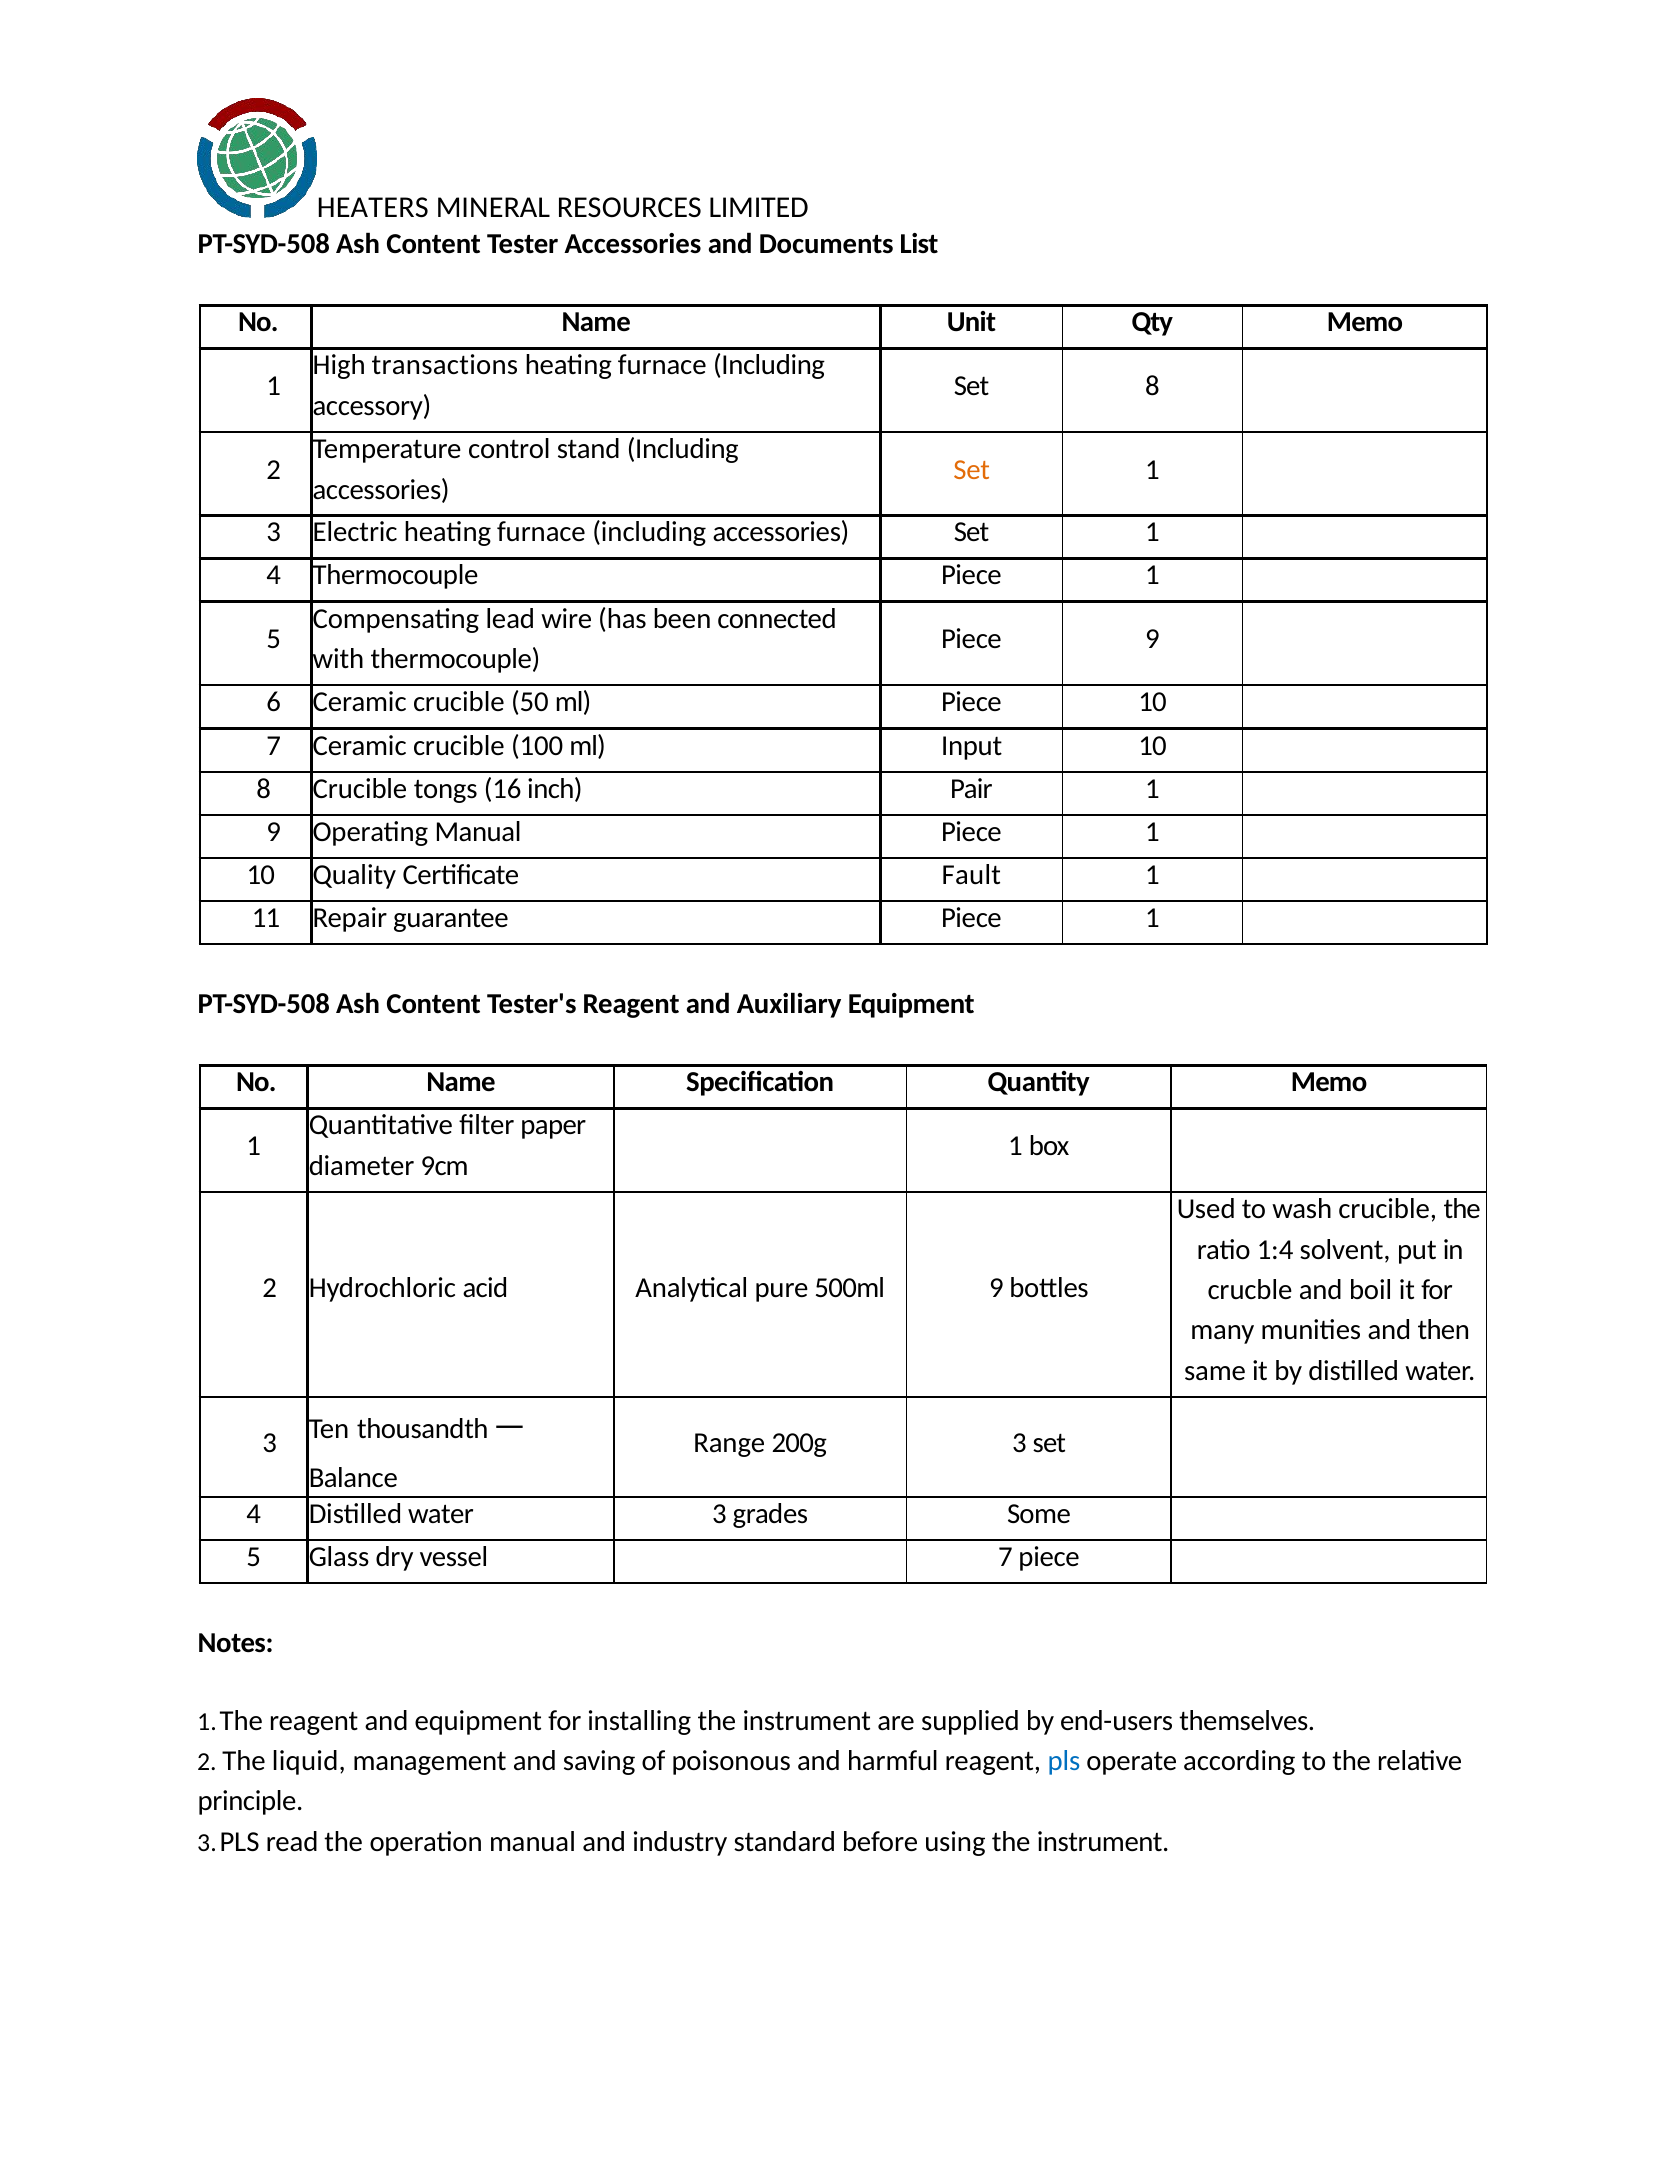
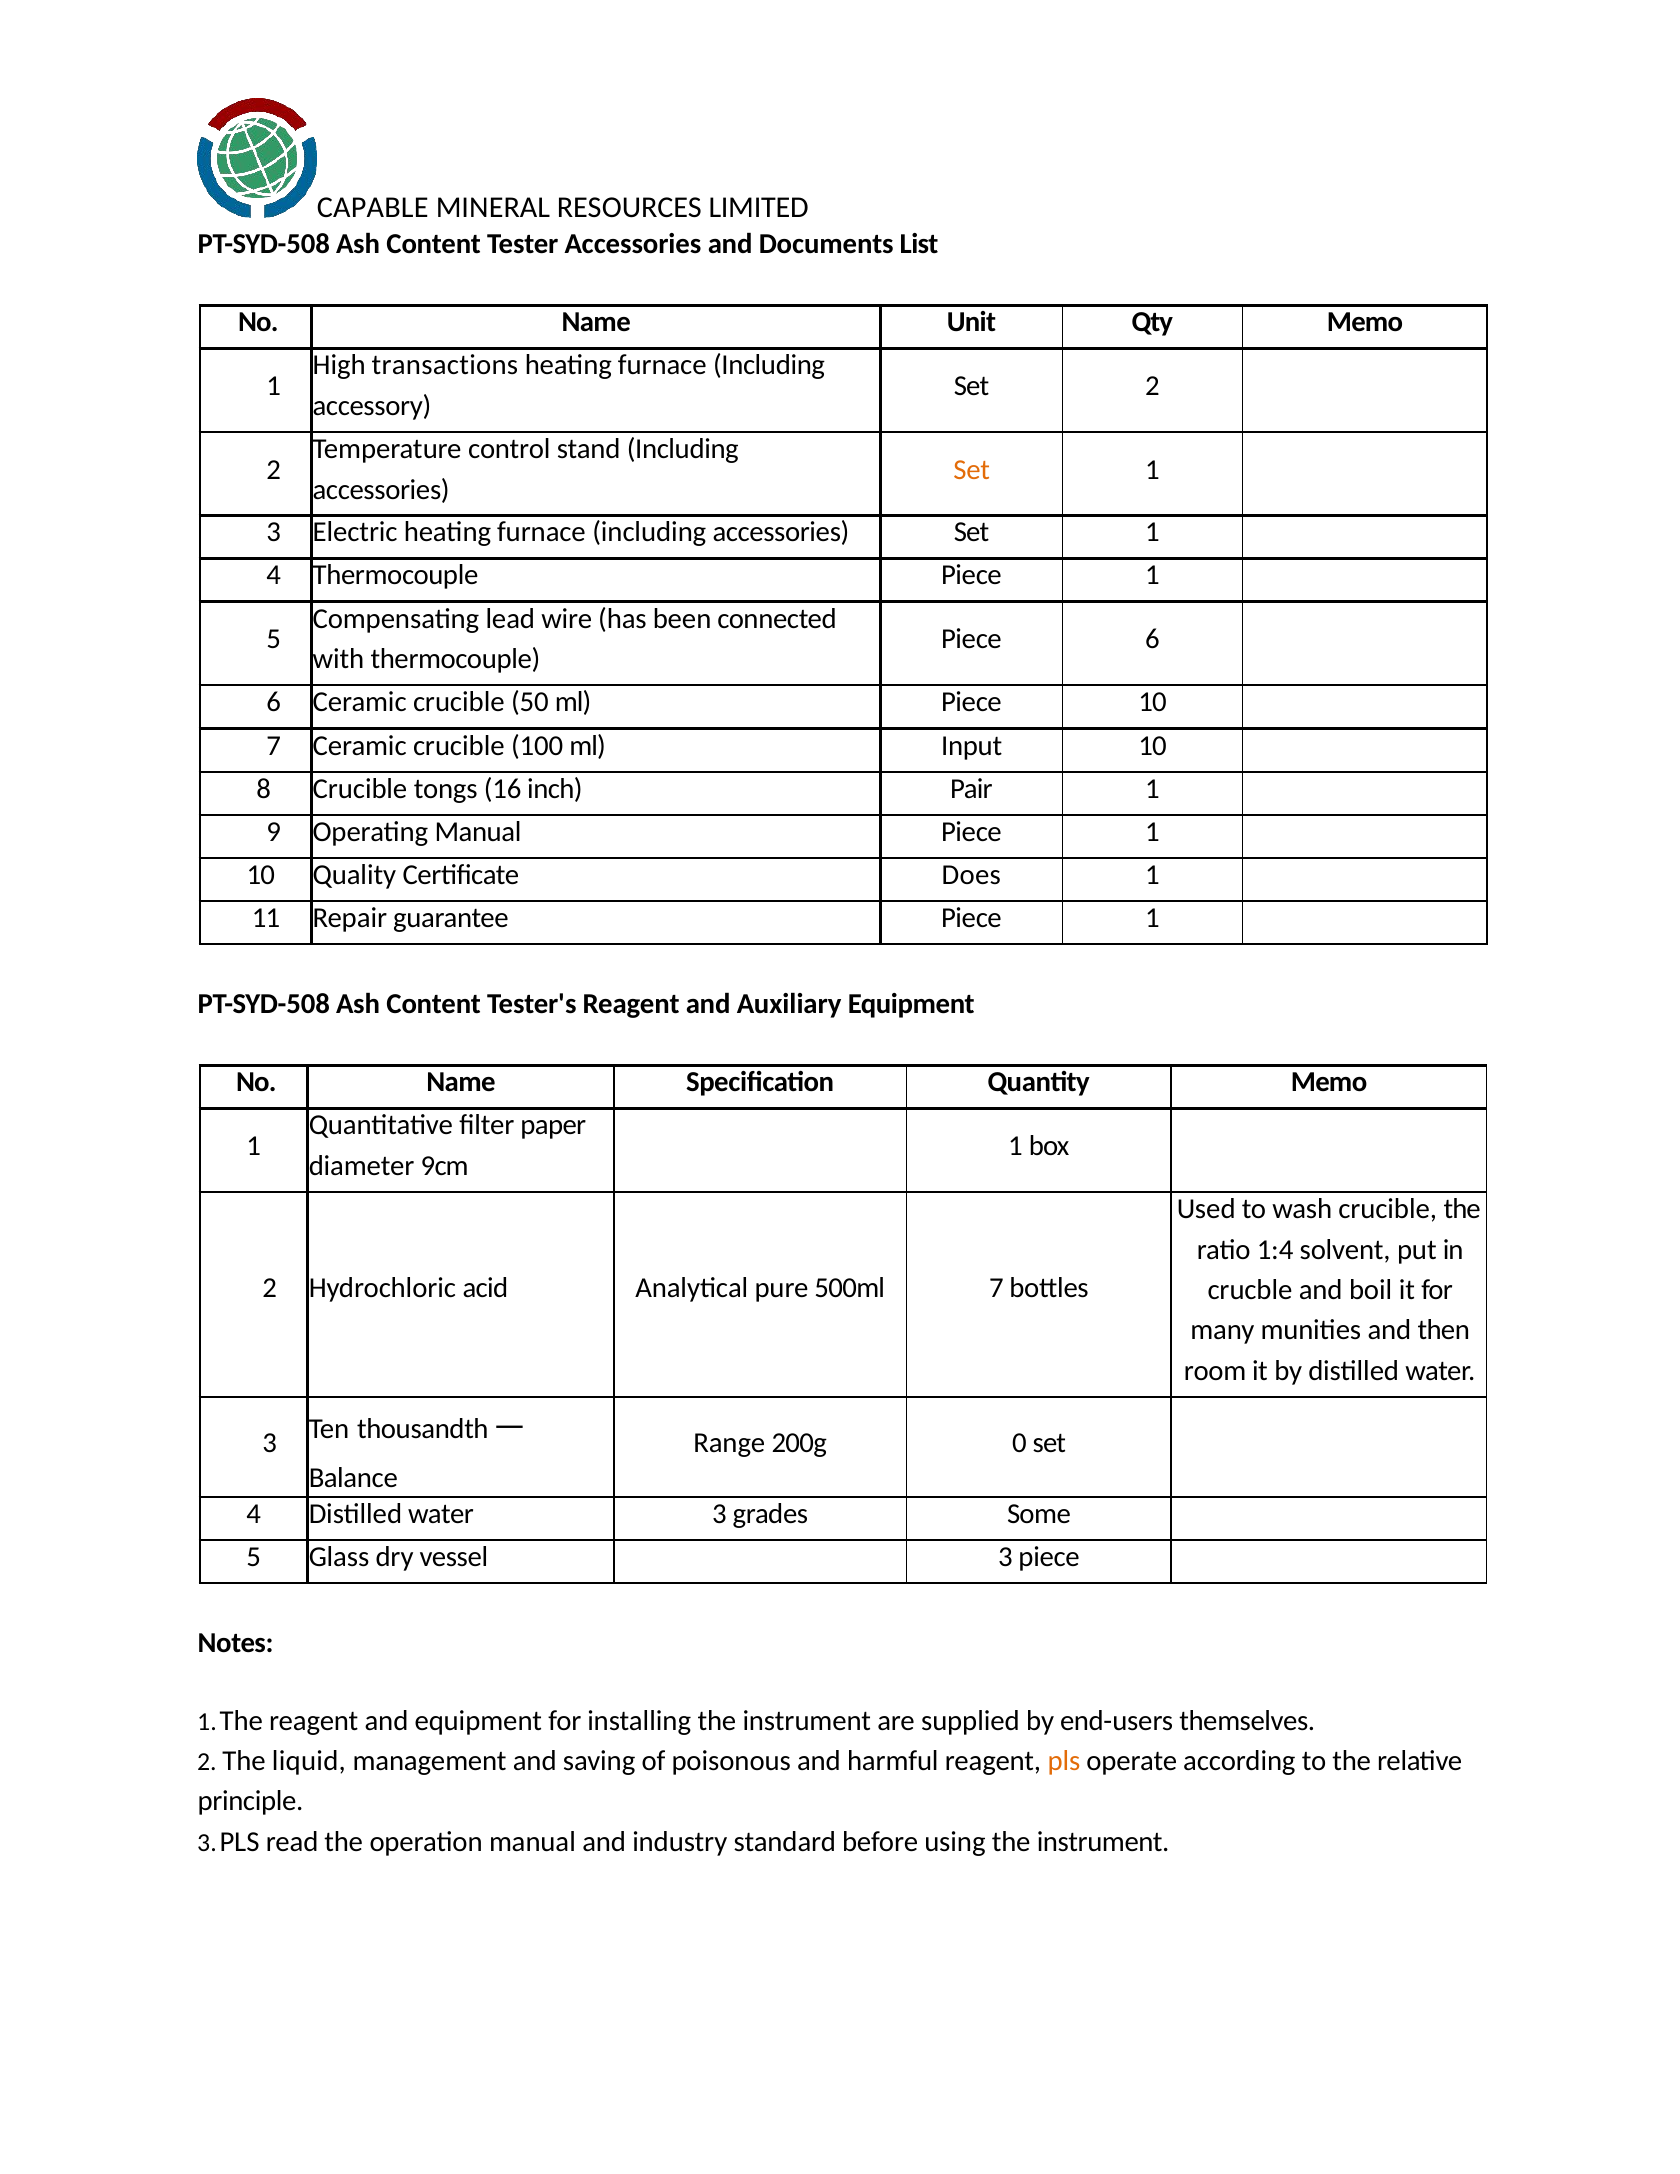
HEATERS: HEATERS -> CAPABLE
Set 8: 8 -> 2
Piece 9: 9 -> 6
Fault: Fault -> Does
500ml 9: 9 -> 7
same: same -> room
200g 3: 3 -> 0
vessel 7: 7 -> 3
pls colour: blue -> orange
